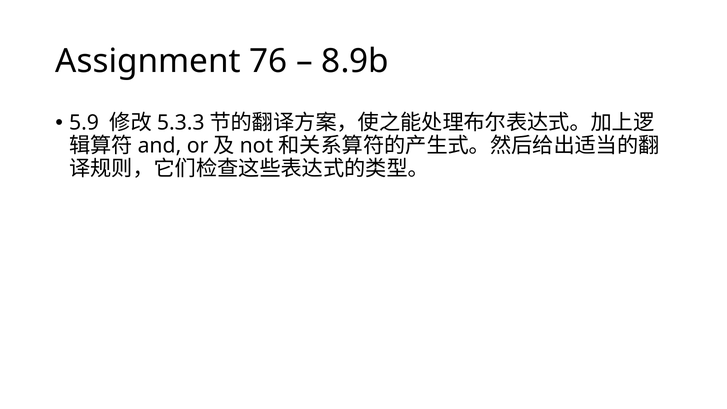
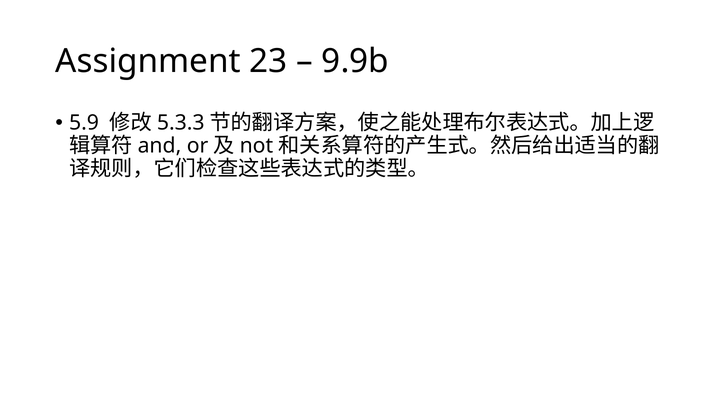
76: 76 -> 23
8.9b: 8.9b -> 9.9b
